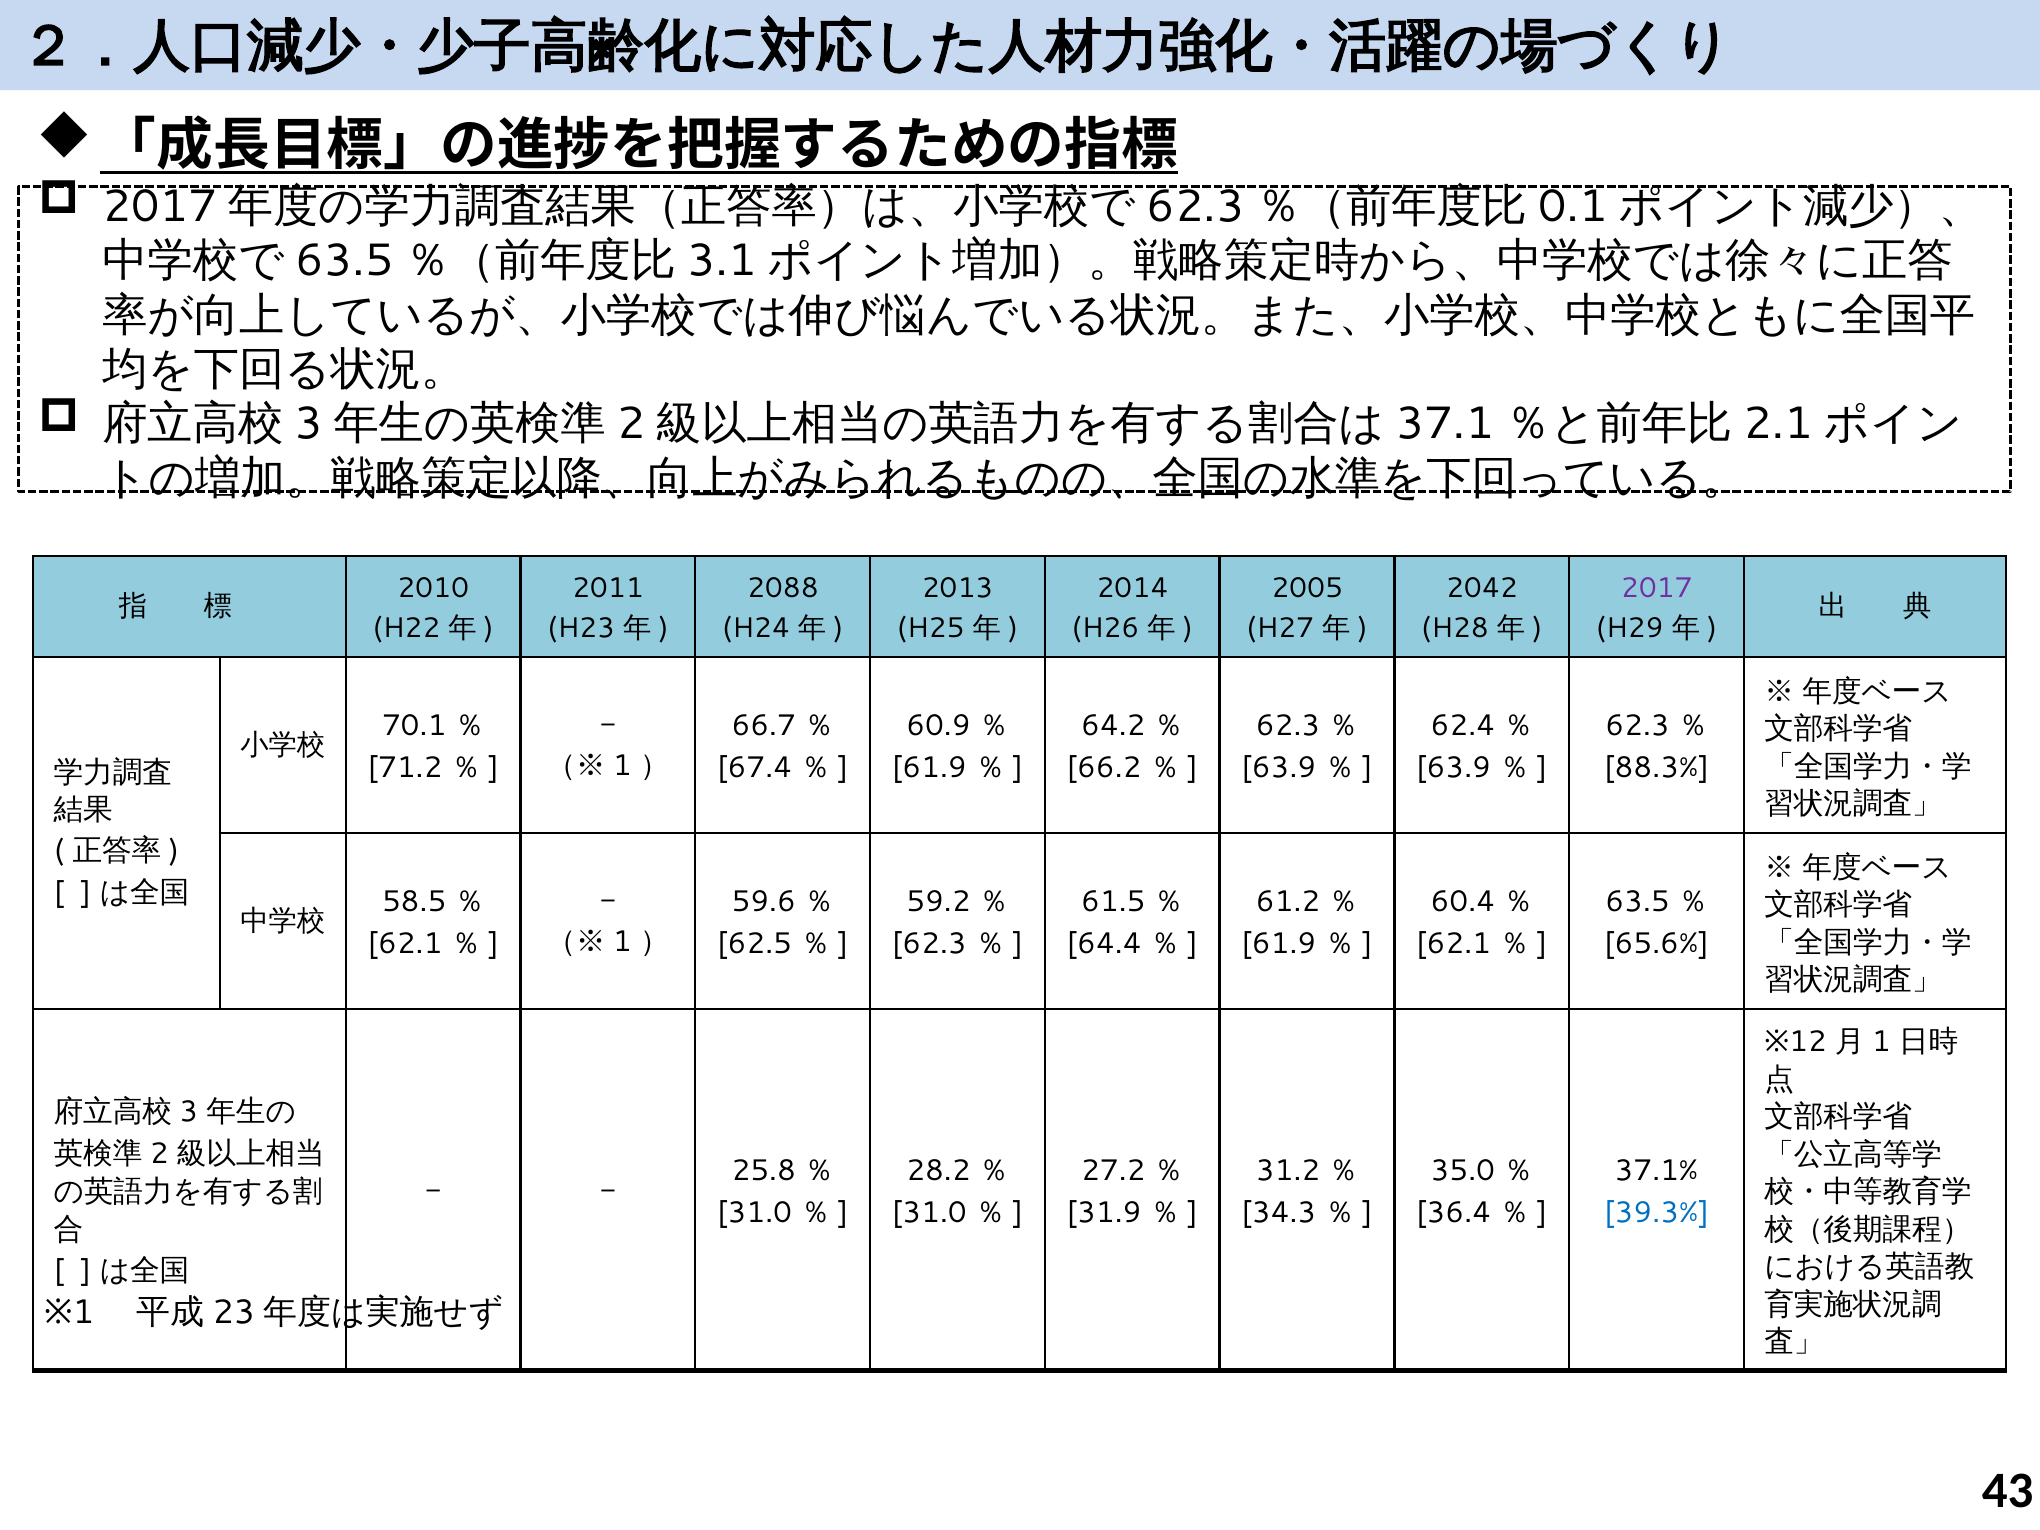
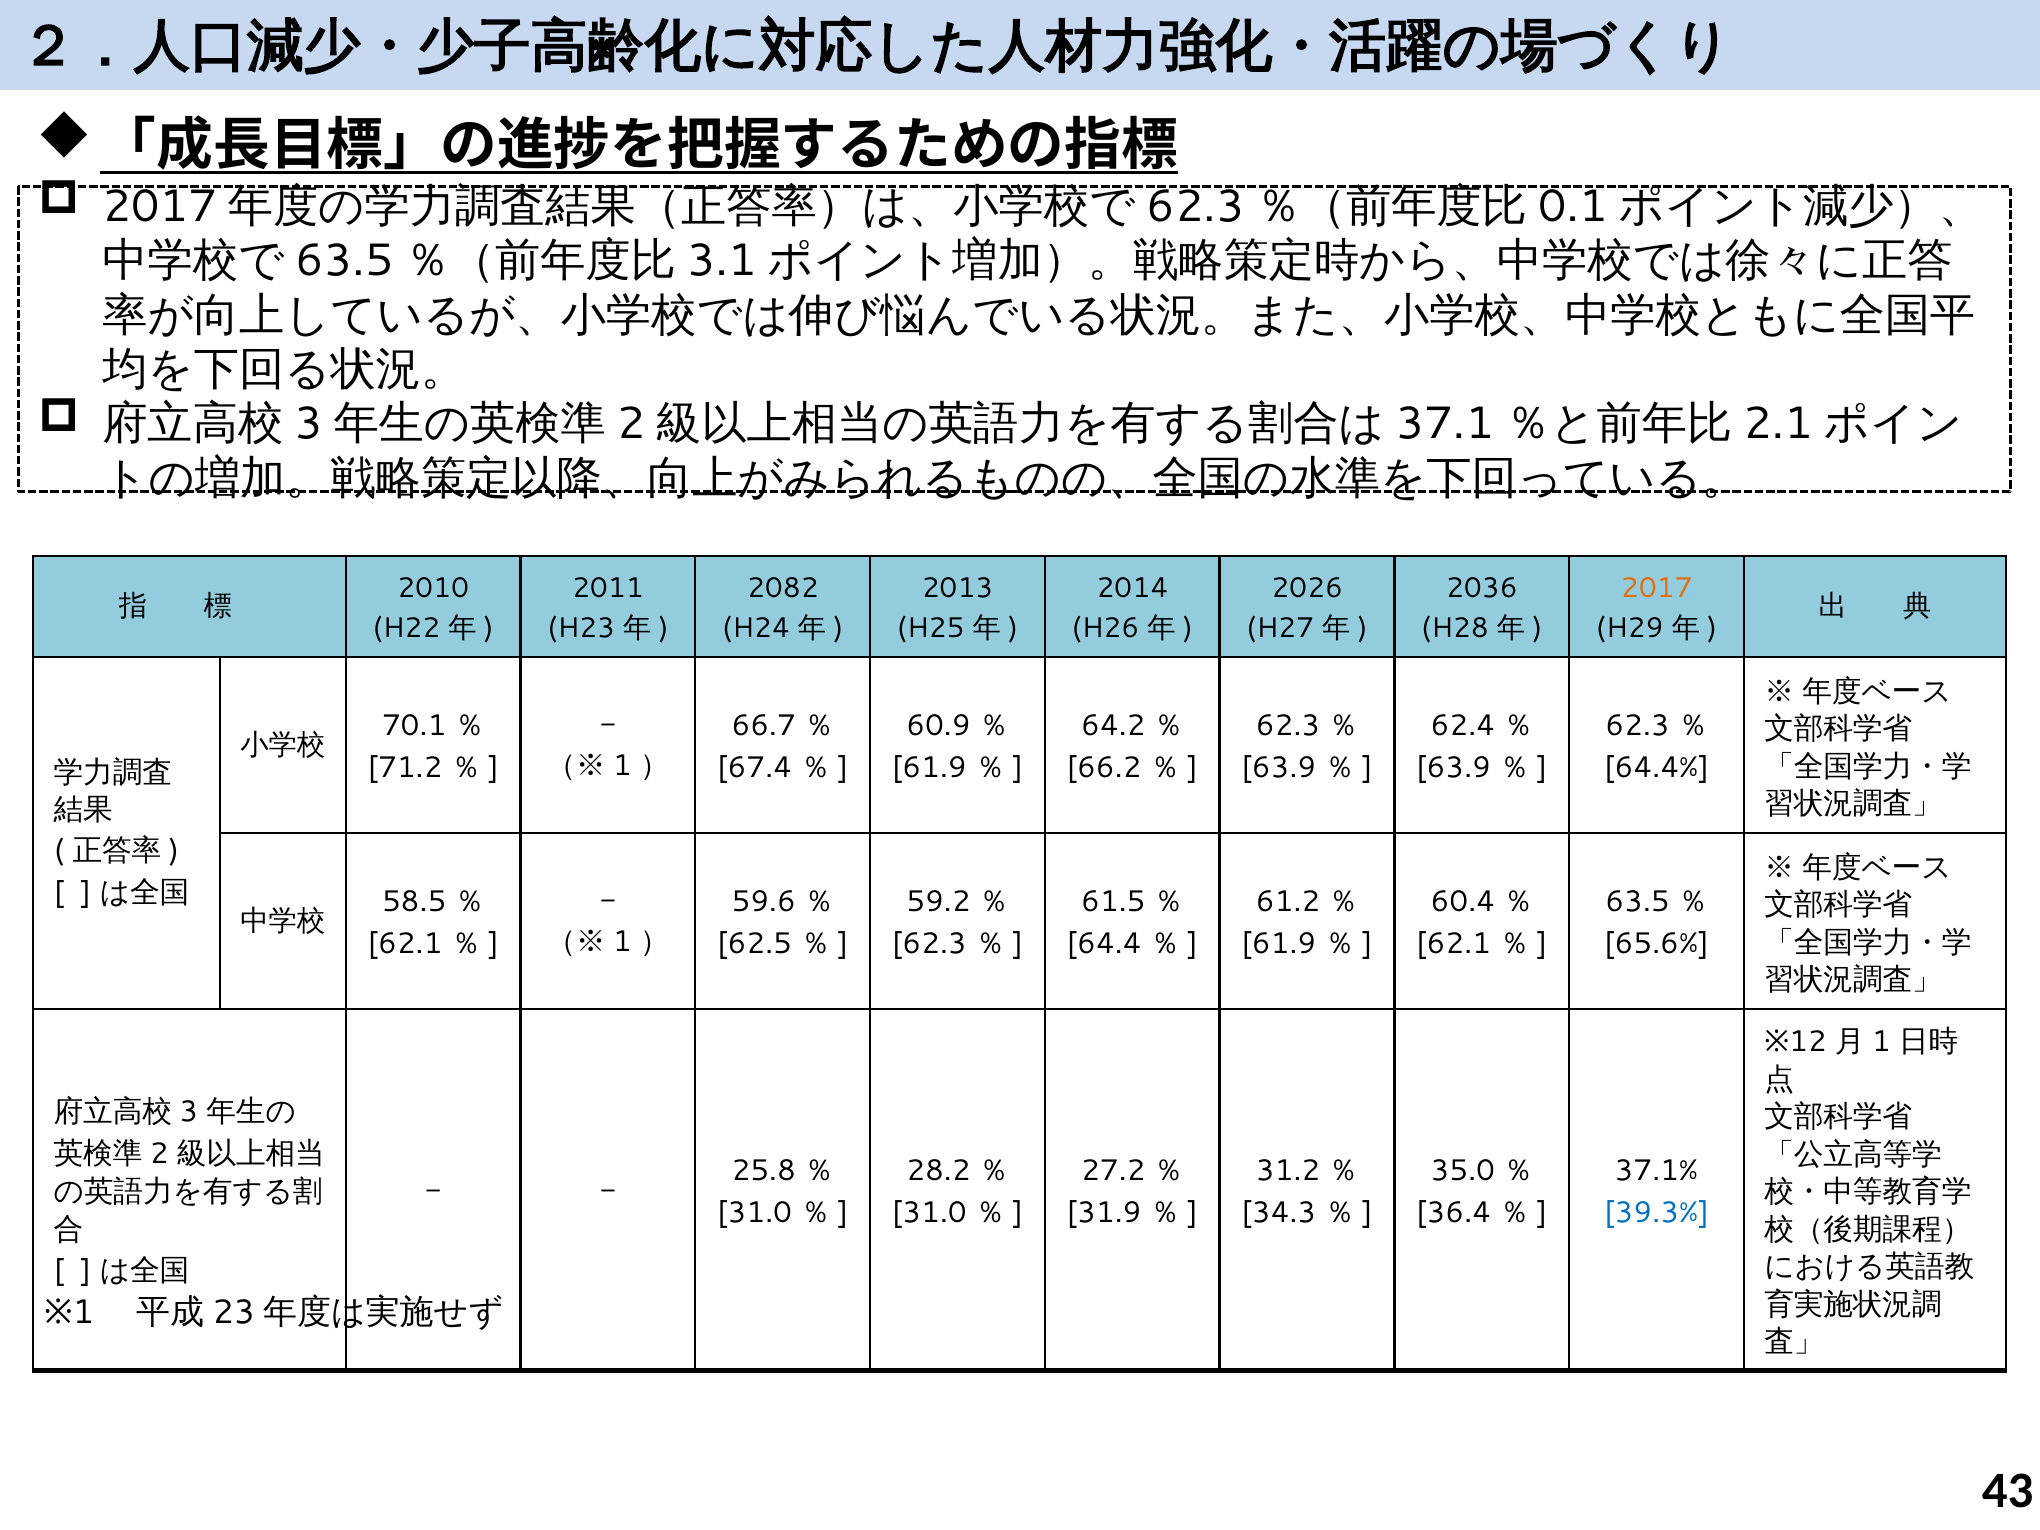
2088: 2088 -> 2082
2005: 2005 -> 2026
2042: 2042 -> 2036
2017 colour: purple -> orange
88.3%: 88.3% -> 64.4%
